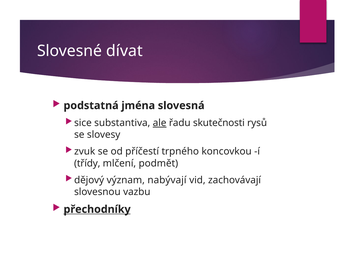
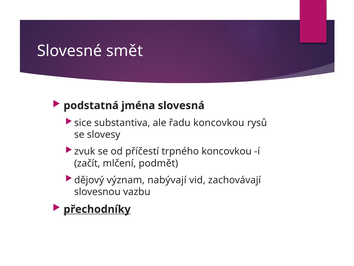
dívat: dívat -> smět
ale underline: present -> none
řadu skutečnosti: skutečnosti -> koncovkou
třídy: třídy -> začít
